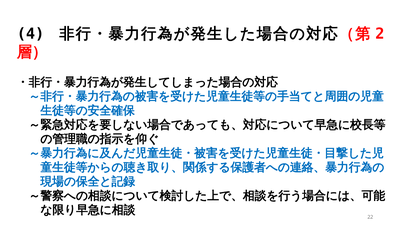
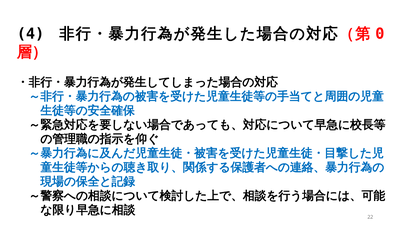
2: 2 -> 0
